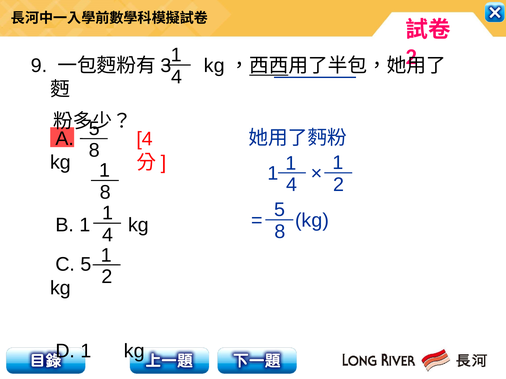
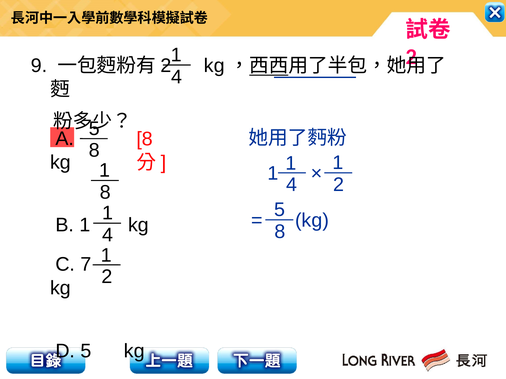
3 at (166, 66): 3 -> 2
4 at (145, 139): 4 -> 8
C 5: 5 -> 7
D 1: 1 -> 5
